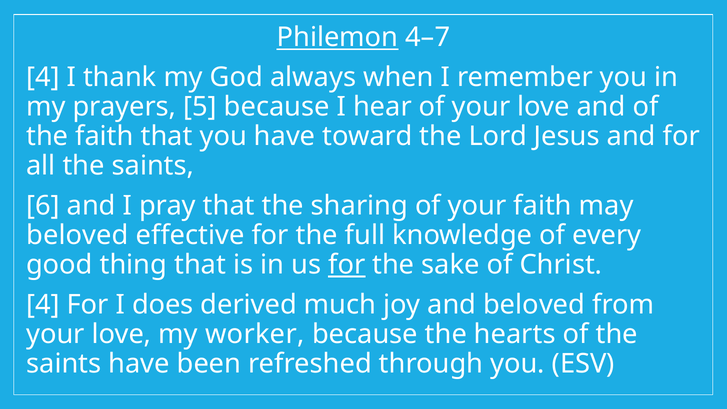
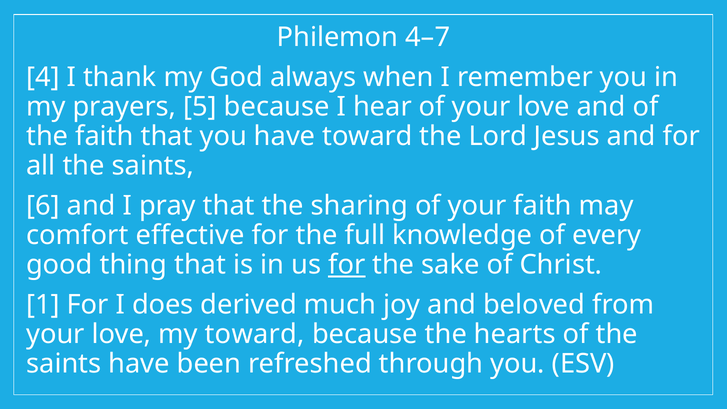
Philemon underline: present -> none
beloved at (77, 235): beloved -> comfort
4 at (43, 305): 4 -> 1
my worker: worker -> toward
